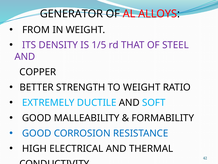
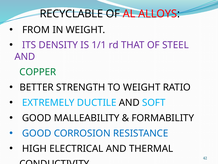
GENERATOR: GENERATOR -> RECYCLABLE
1/5: 1/5 -> 1/1
COPPER colour: black -> green
